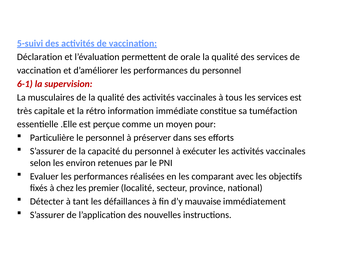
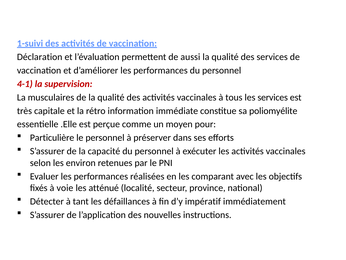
5-suivi: 5-suivi -> 1-suivi
orale: orale -> aussi
6-1: 6-1 -> 4-1
tuméfaction: tuméfaction -> poliomyélite
chez: chez -> voie
premier: premier -> atténué
mauvaise: mauvaise -> impératif
